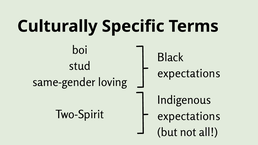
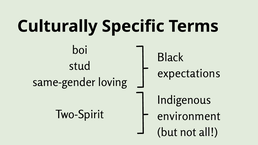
expectations at (189, 116): expectations -> environment
